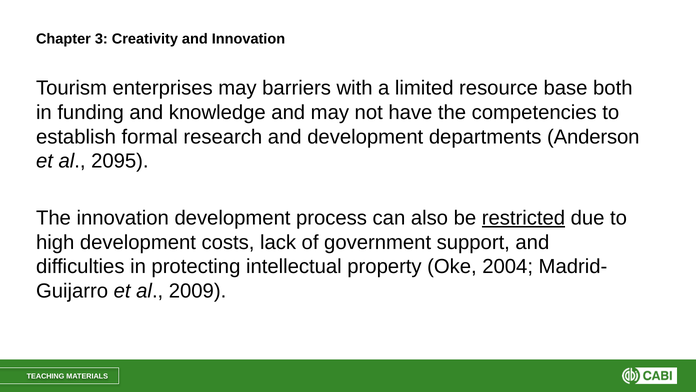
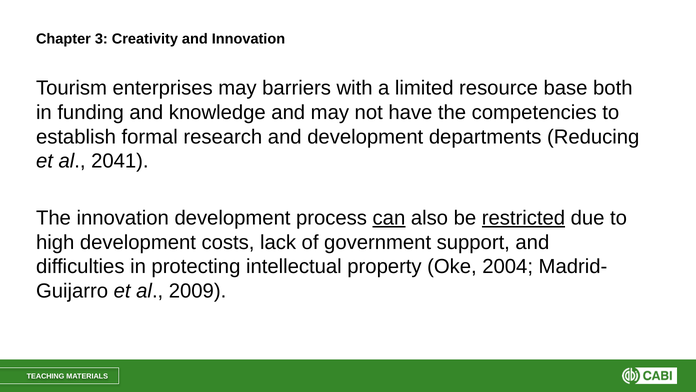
Anderson: Anderson -> Reducing
2095: 2095 -> 2041
can underline: none -> present
